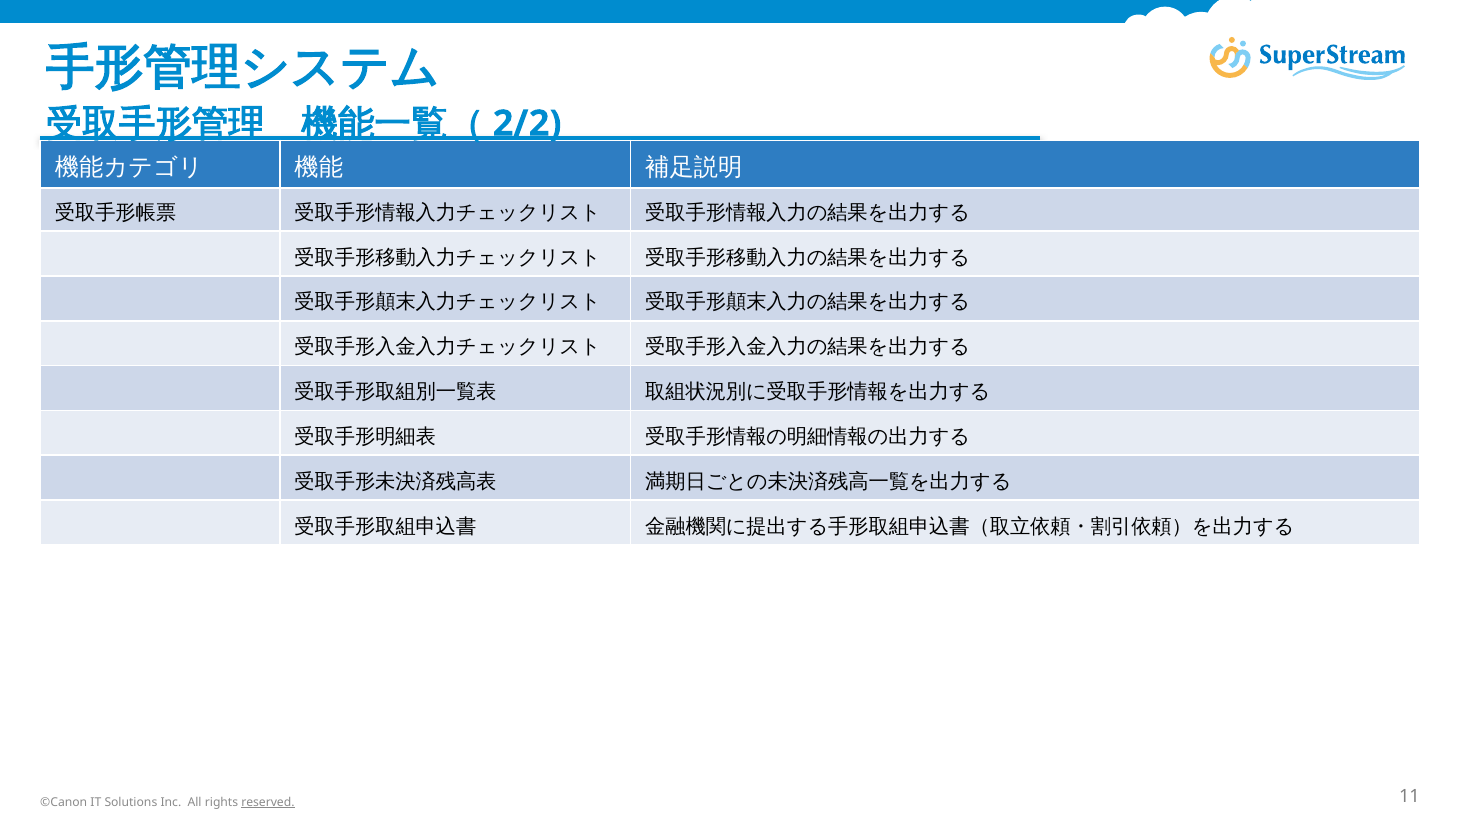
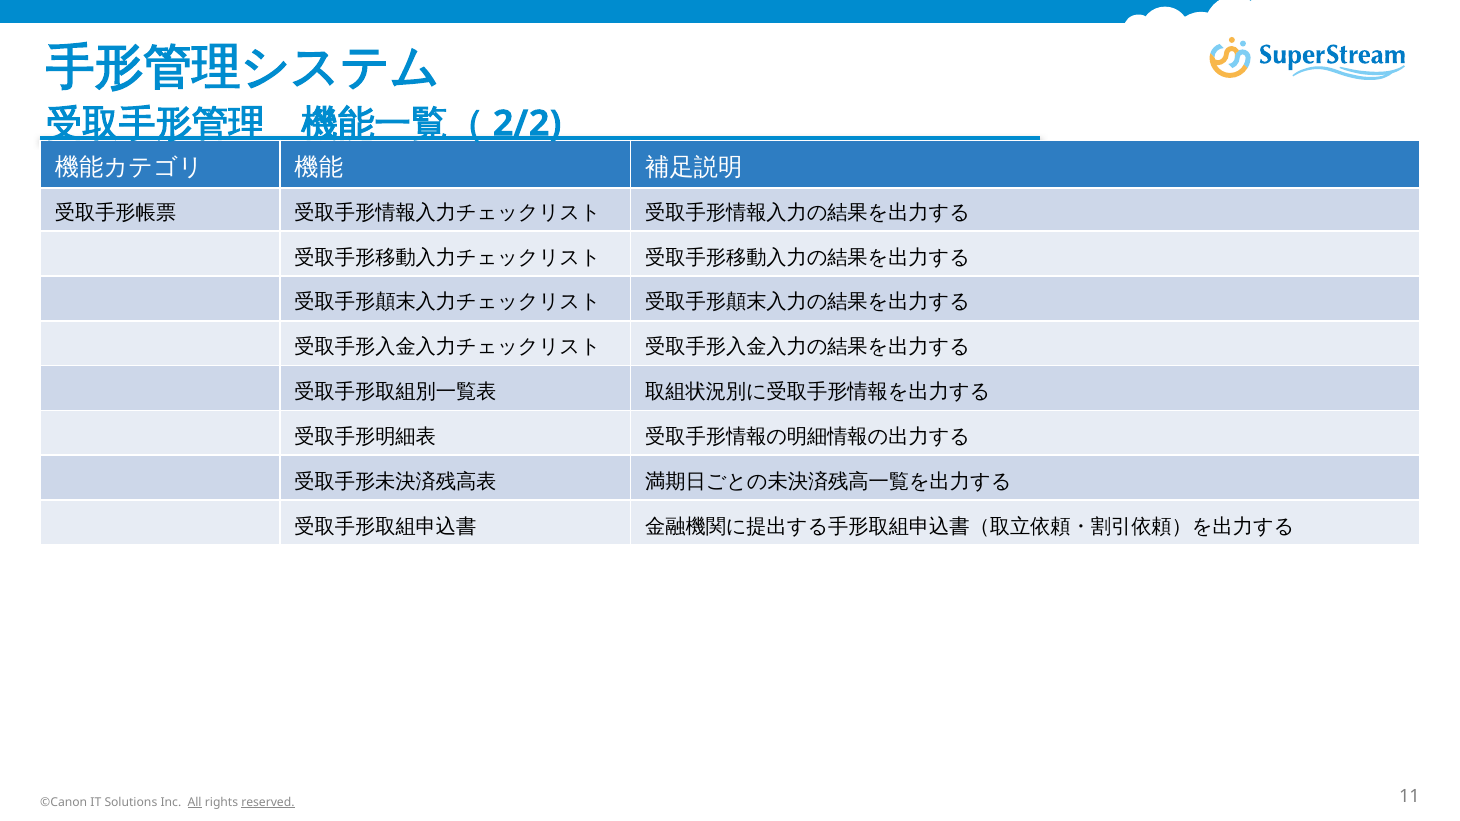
All underline: none -> present
